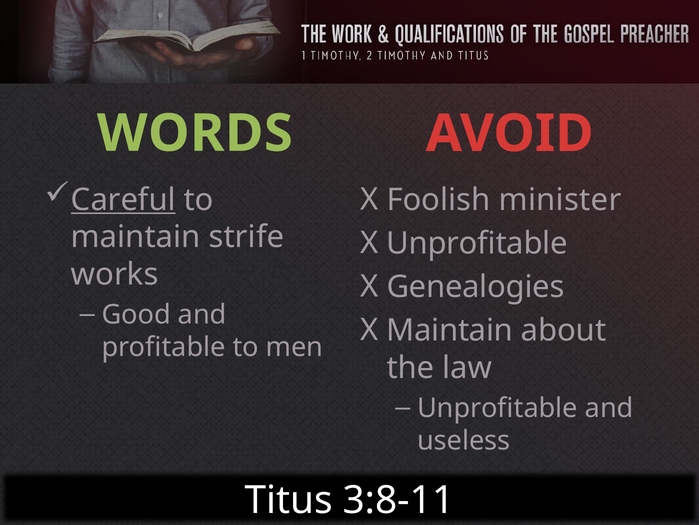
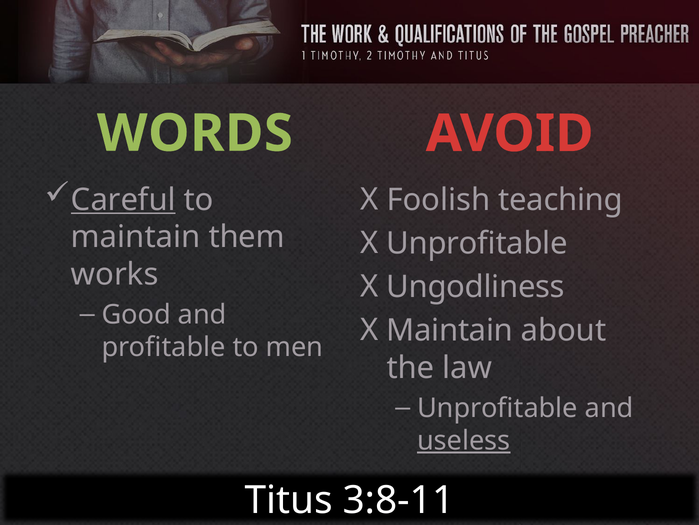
minister: minister -> teaching
strife: strife -> them
Genealogies: Genealogies -> Ungodliness
useless underline: none -> present
